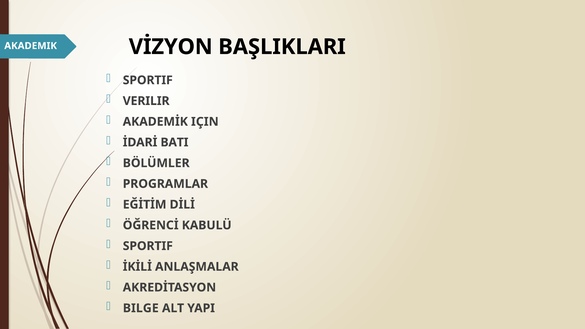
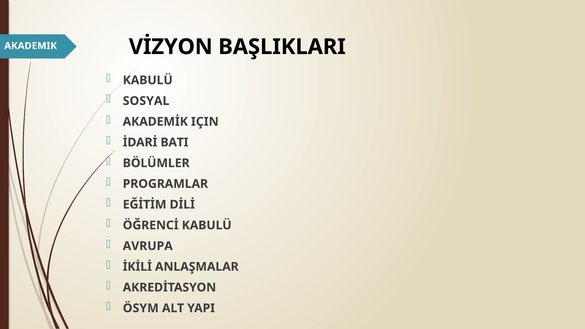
SPORTIF at (148, 80): SPORTIF -> KABULÜ
VERILIR: VERILIR -> SOSYAL
SPORTIF at (148, 246): SPORTIF -> AVRUPA
BILGE: BILGE -> ÖSYM
